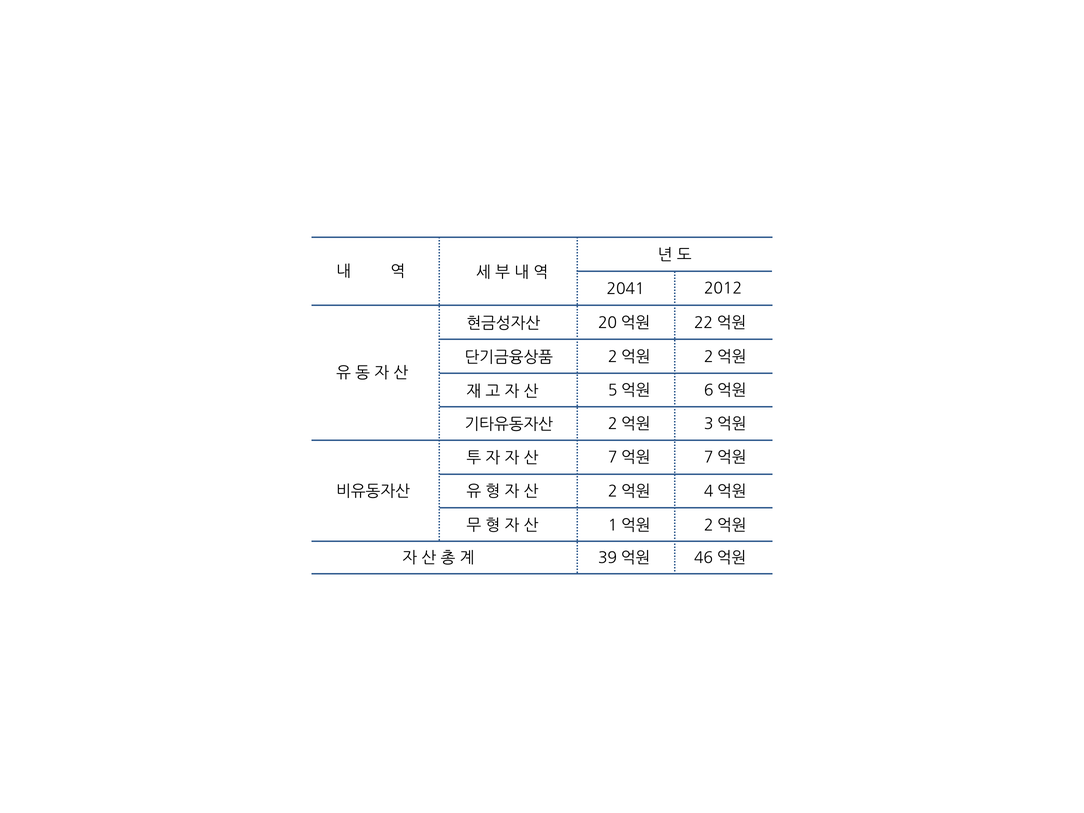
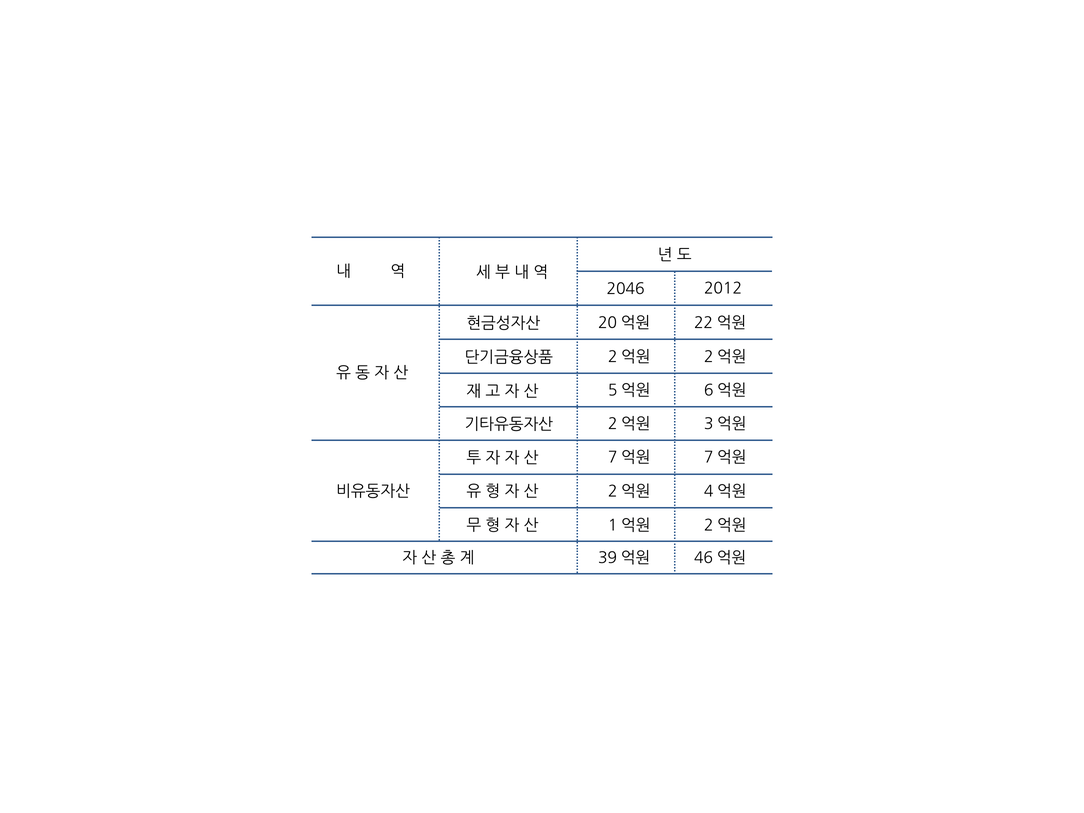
2041: 2041 -> 2046
